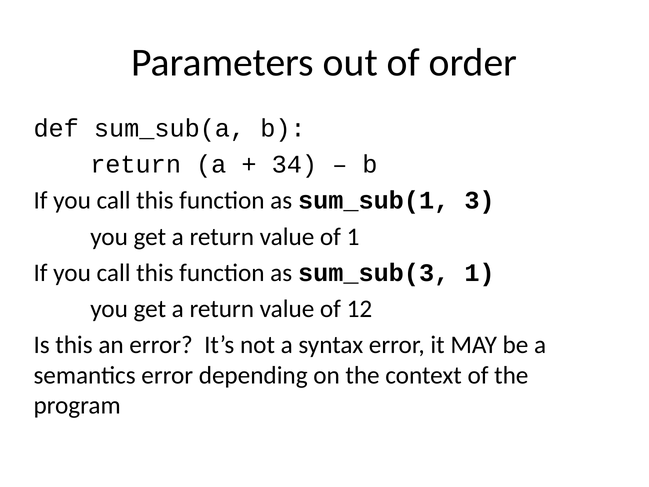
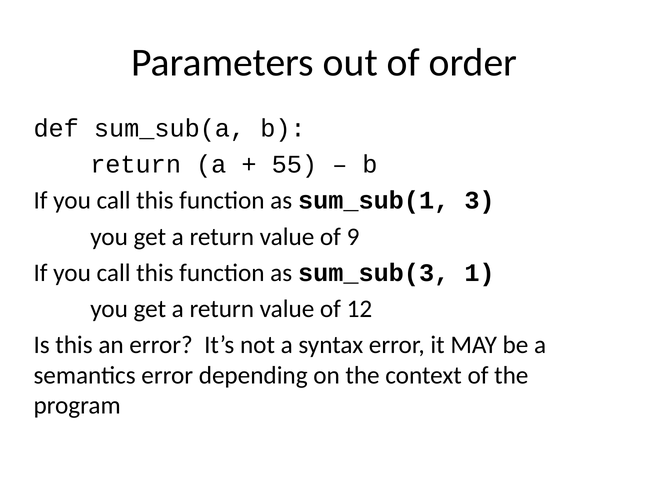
34: 34 -> 55
of 1: 1 -> 9
